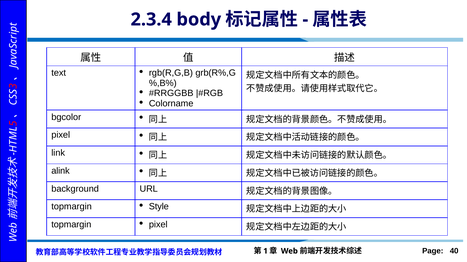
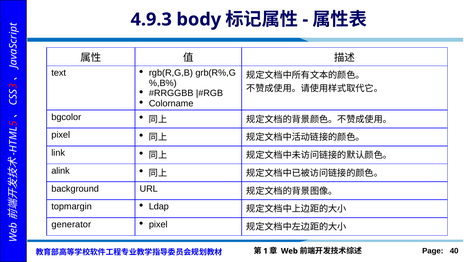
2.3.4: 2.3.4 -> 4.9.3
Style: Style -> Ldap
topmargin at (71, 225): topmargin -> generator
